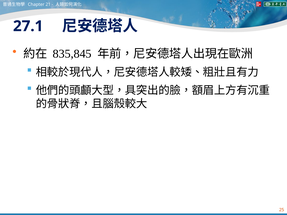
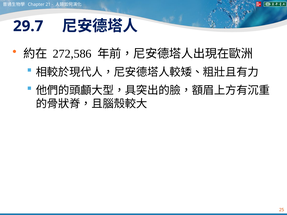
27.1: 27.1 -> 29.7
835,845: 835,845 -> 272,586
